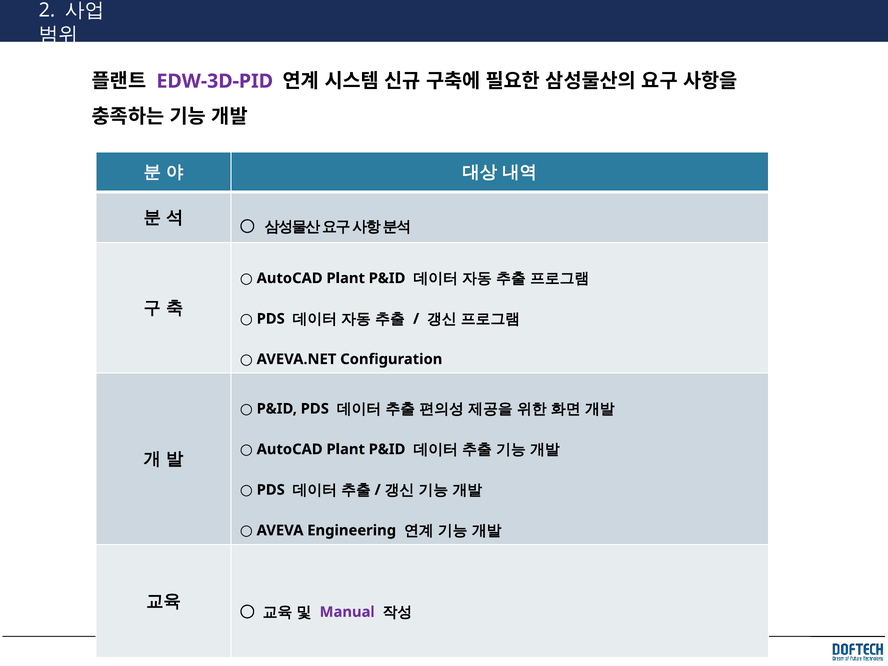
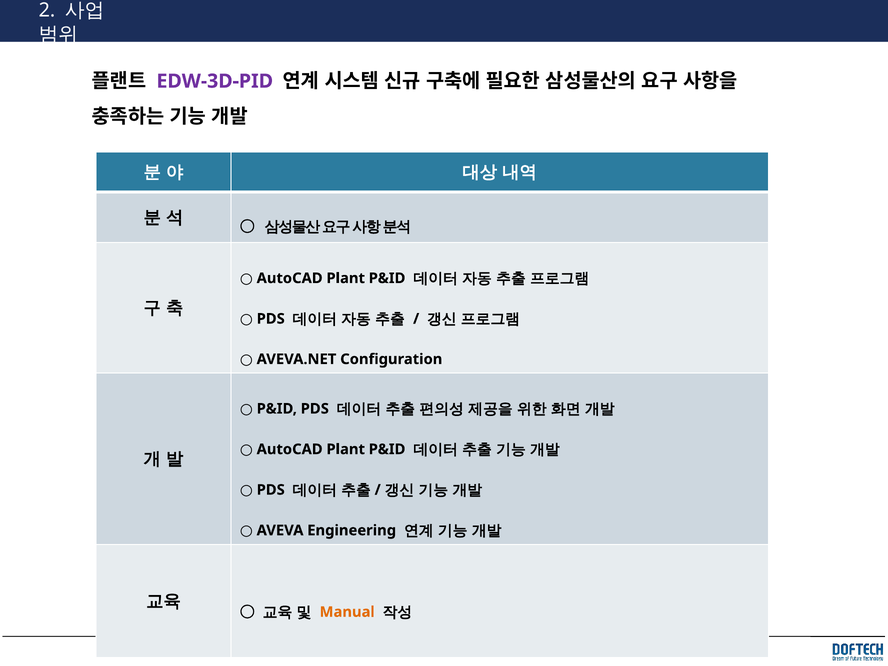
Manual colour: purple -> orange
